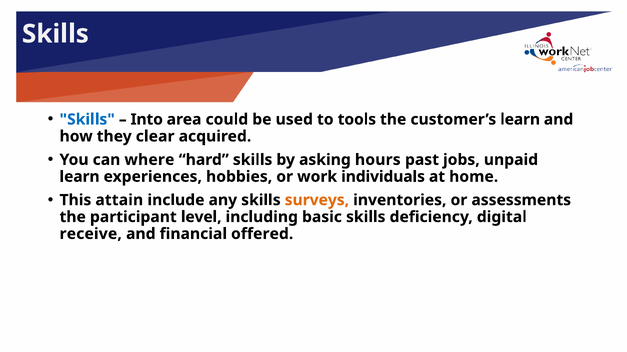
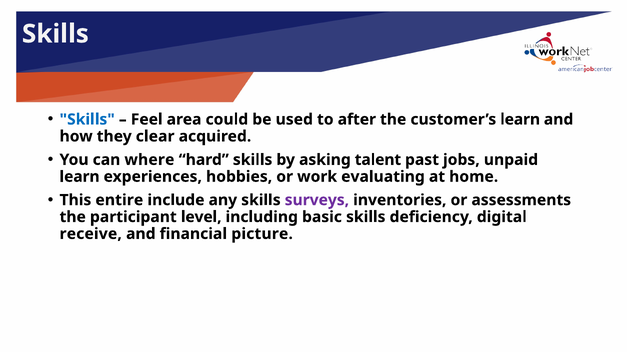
Into: Into -> Feel
tools: tools -> after
hours: hours -> talent
individuals: individuals -> evaluating
attain: attain -> entire
surveys colour: orange -> purple
offered: offered -> picture
